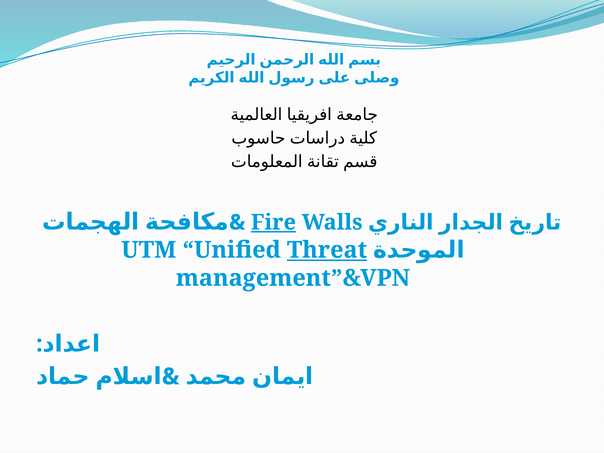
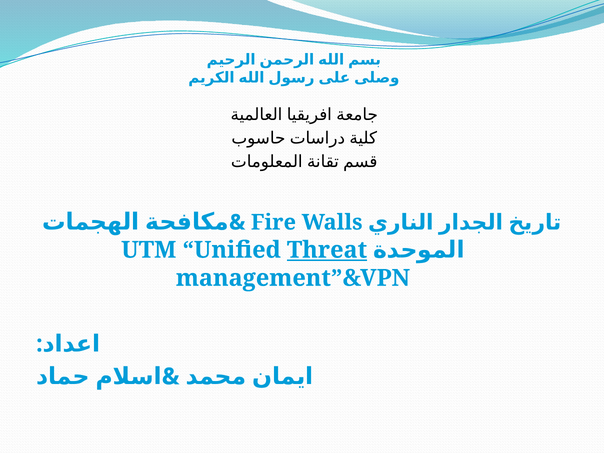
Fire underline: present -> none
